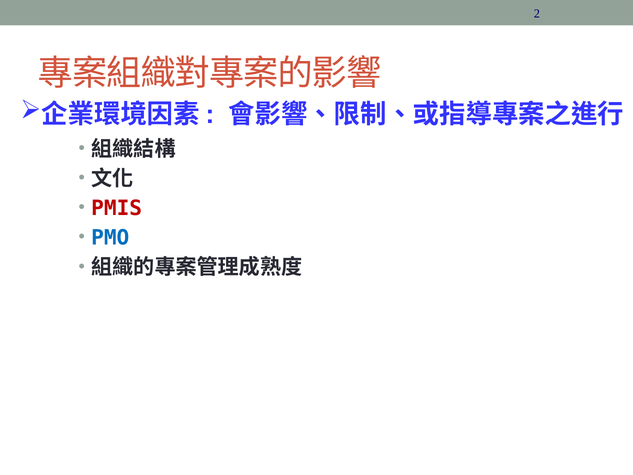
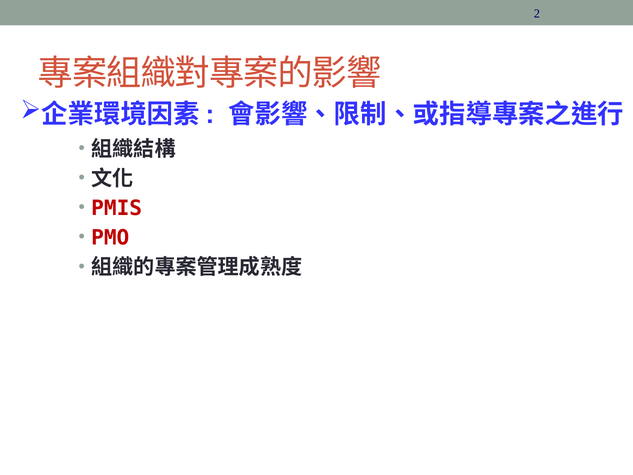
PMO colour: blue -> red
